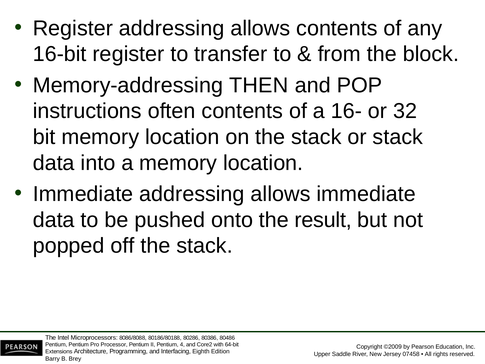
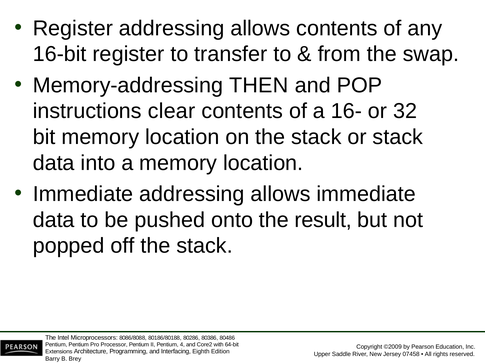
block: block -> swap
often: often -> clear
